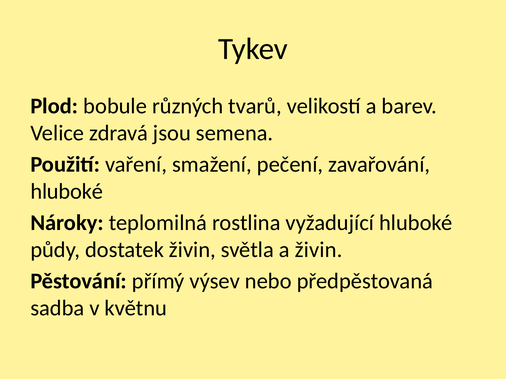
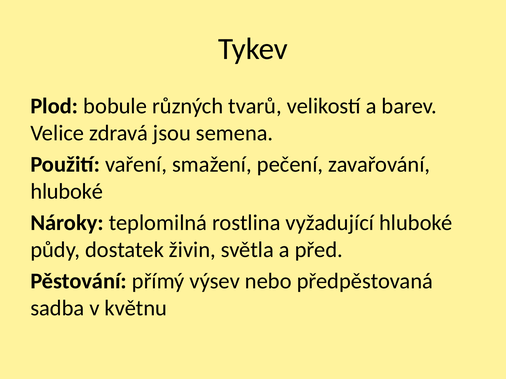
a živin: živin -> před
